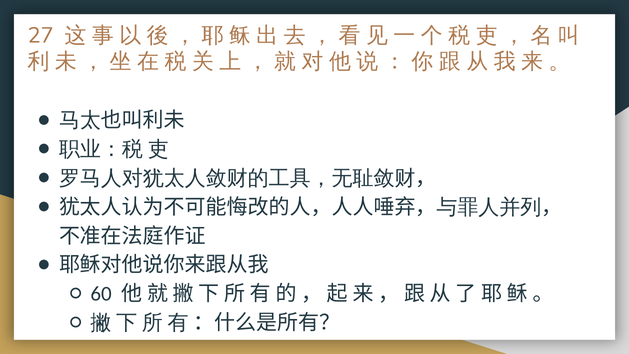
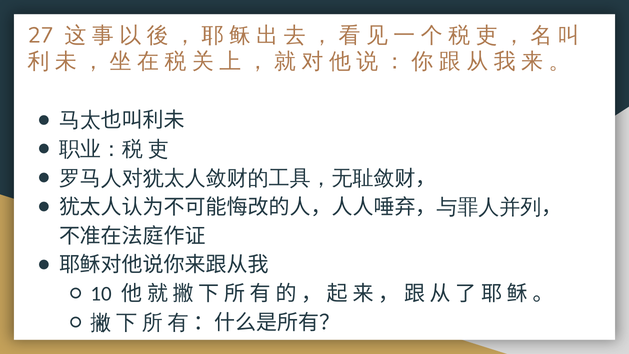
60: 60 -> 10
